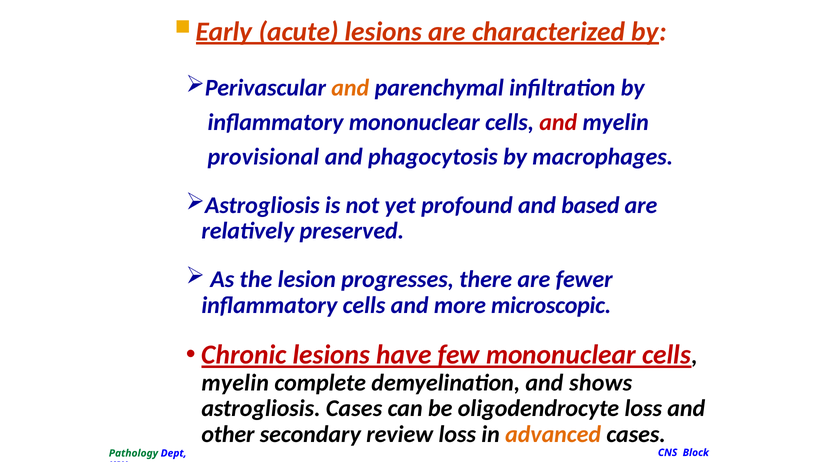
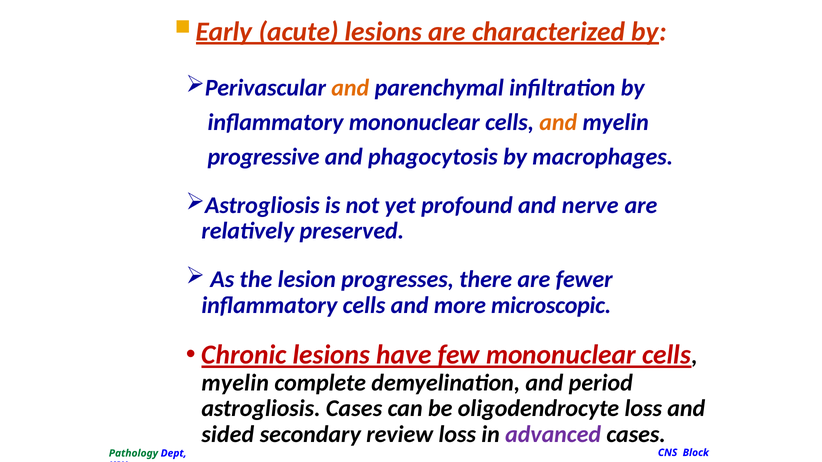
and at (558, 122) colour: red -> orange
provisional: provisional -> progressive
based: based -> nerve
shows: shows -> period
other: other -> sided
advanced colour: orange -> purple
